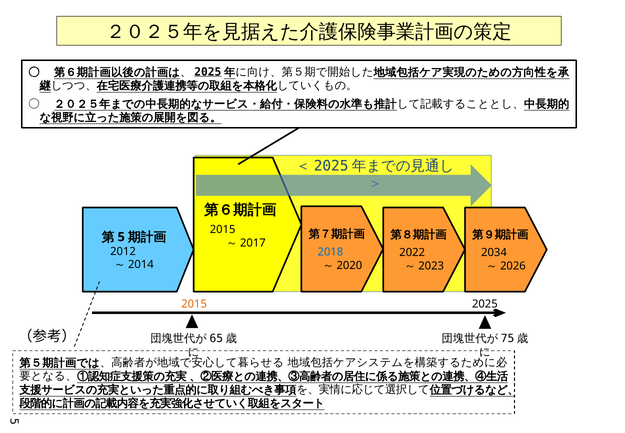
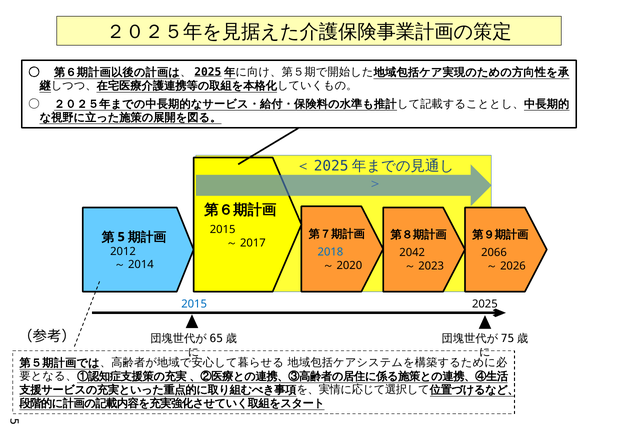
2022: 2022 -> 2042
2034: 2034 -> 2066
2015 at (194, 304) colour: orange -> blue
